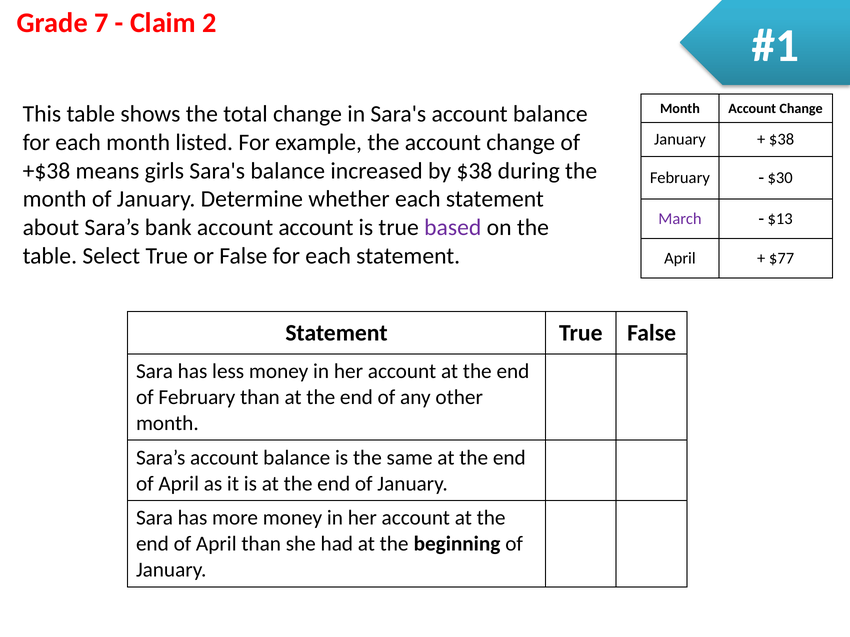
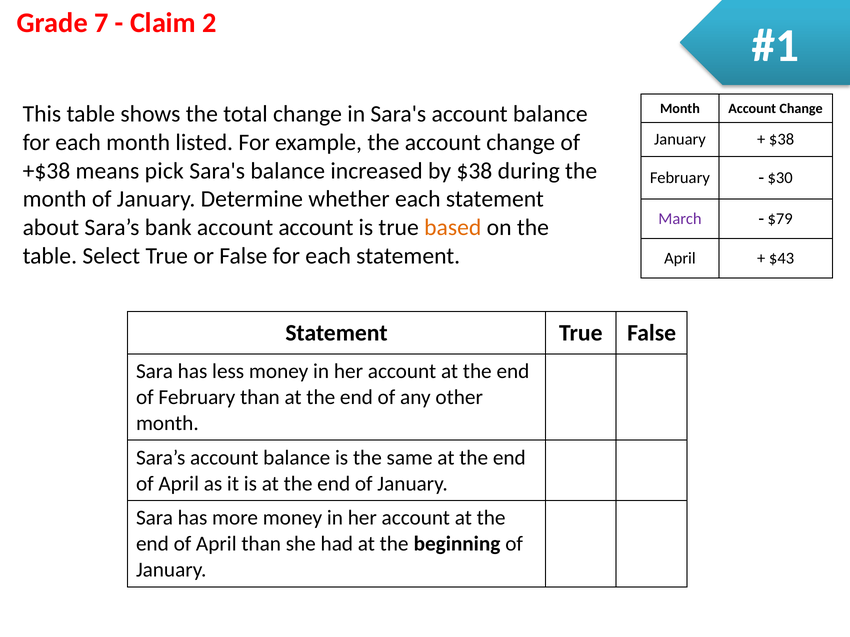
girls: girls -> pick
$13: $13 -> $79
based colour: purple -> orange
$77: $77 -> $43
